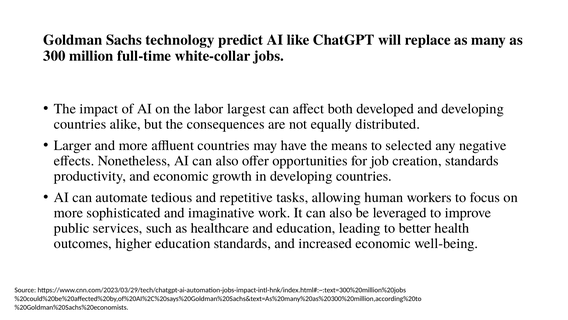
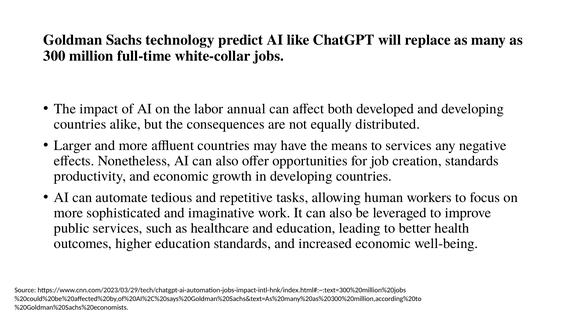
largest: largest -> annual
to selected: selected -> services
